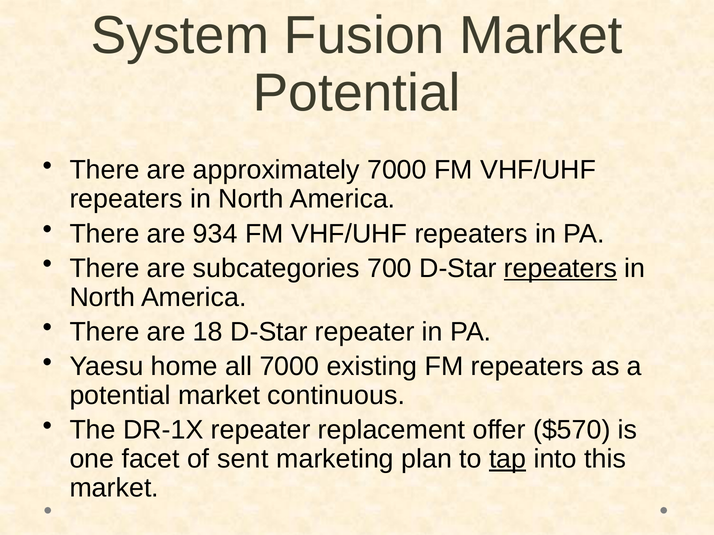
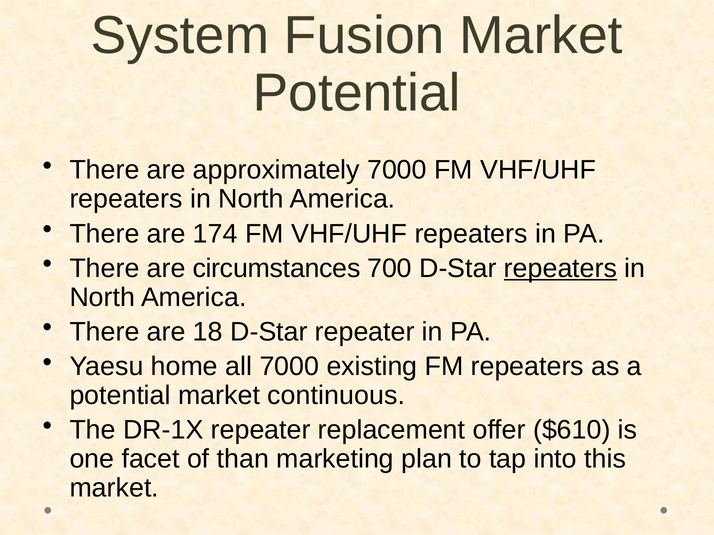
934: 934 -> 174
subcategories: subcategories -> circumstances
$570: $570 -> $610
sent: sent -> than
tap underline: present -> none
